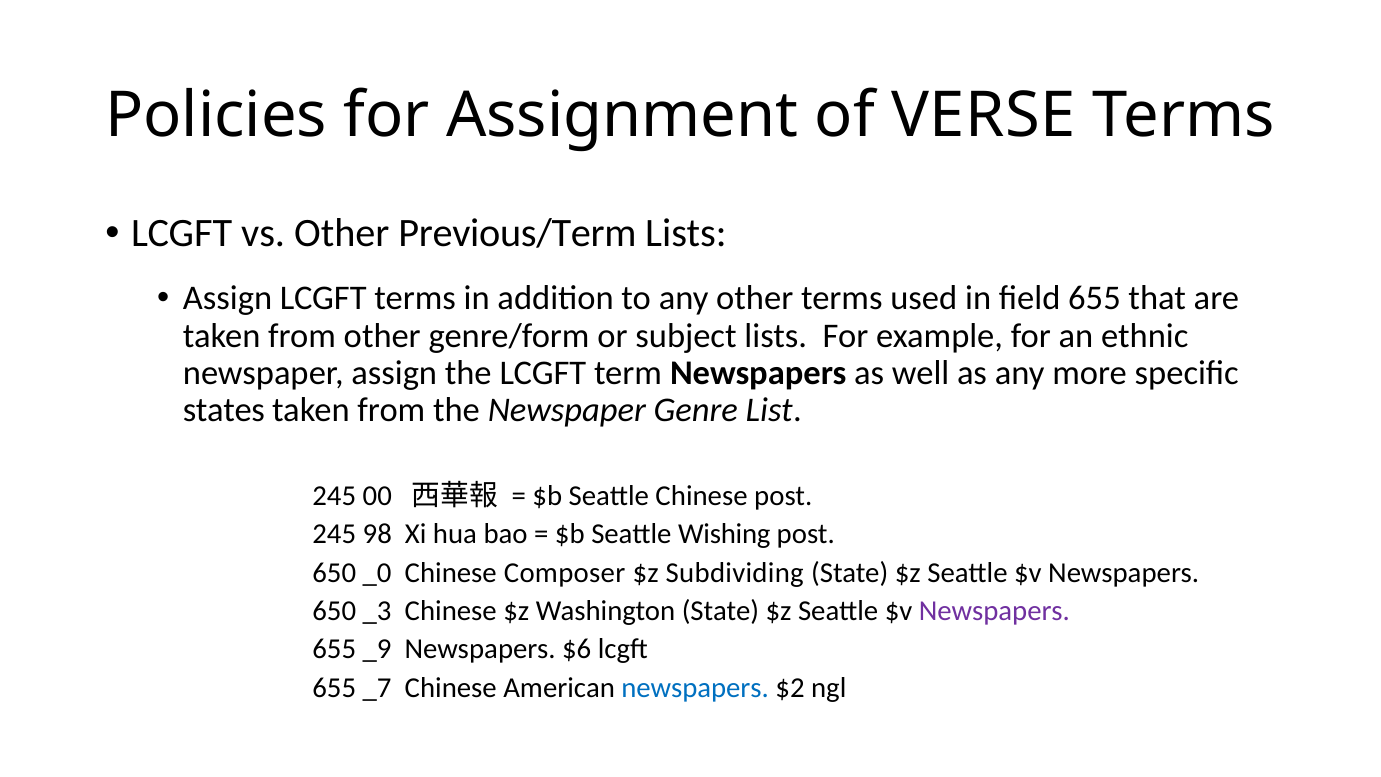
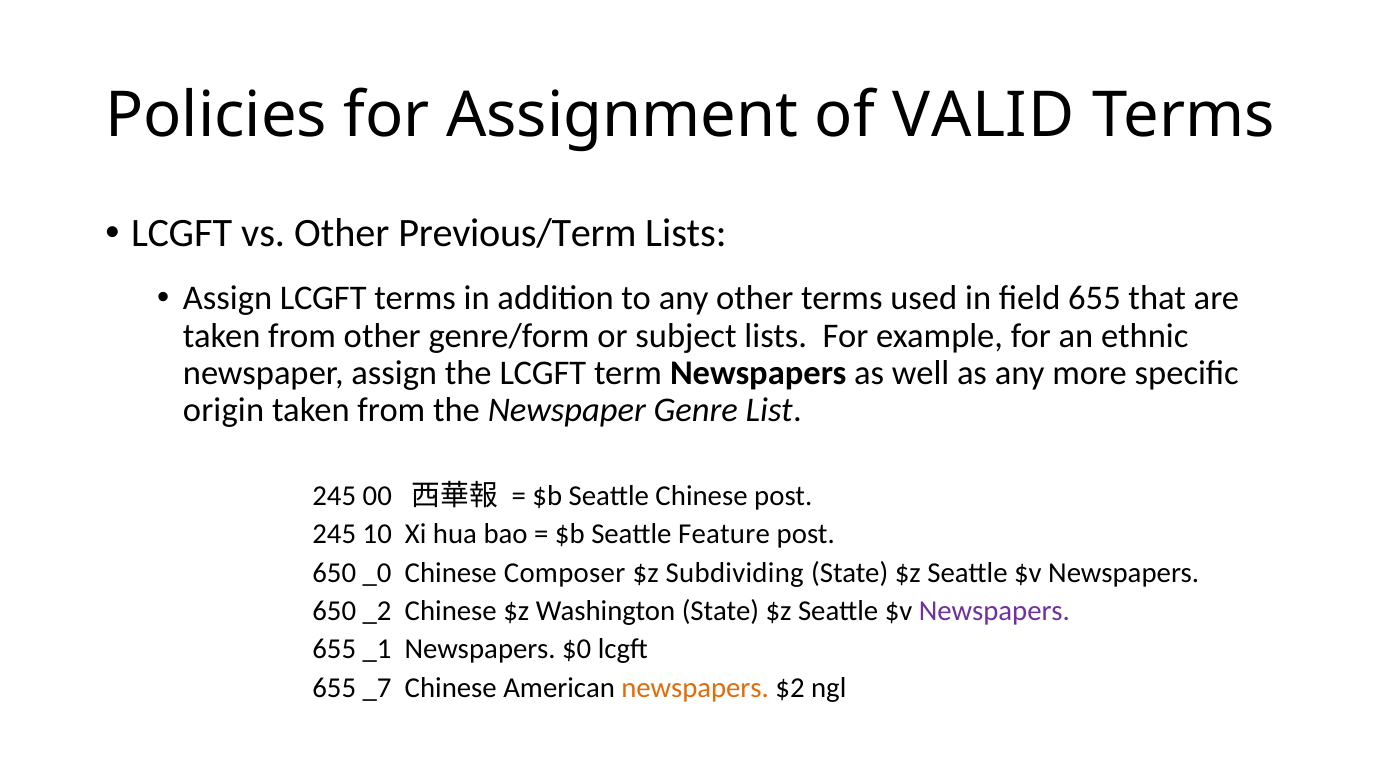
VERSE: VERSE -> VALID
states: states -> origin
98: 98 -> 10
Wishing: Wishing -> Feature
_3: _3 -> _2
_9: _9 -> _1
$6: $6 -> $0
newspapers at (695, 687) colour: blue -> orange
